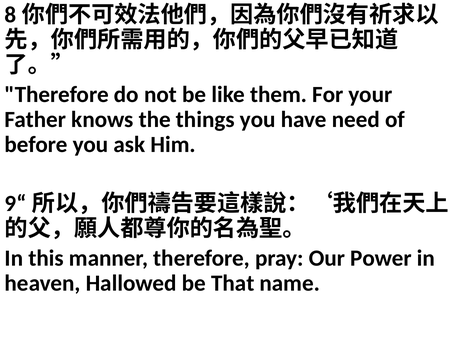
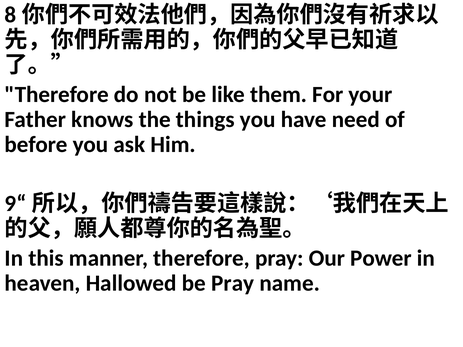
be That: That -> Pray
